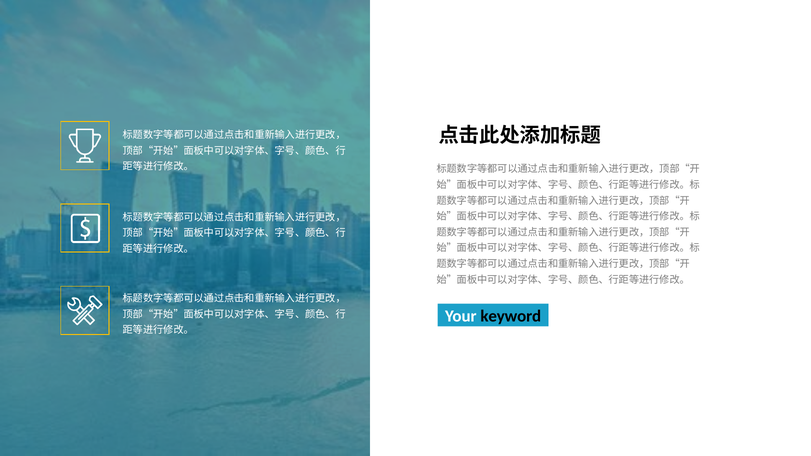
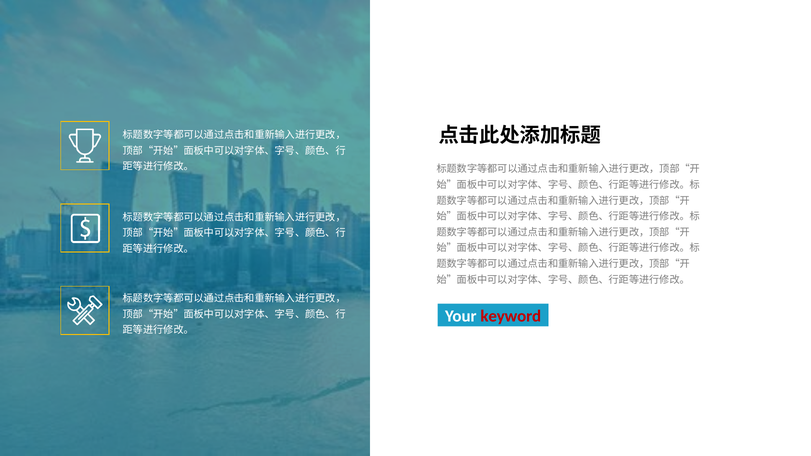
keyword colour: black -> red
